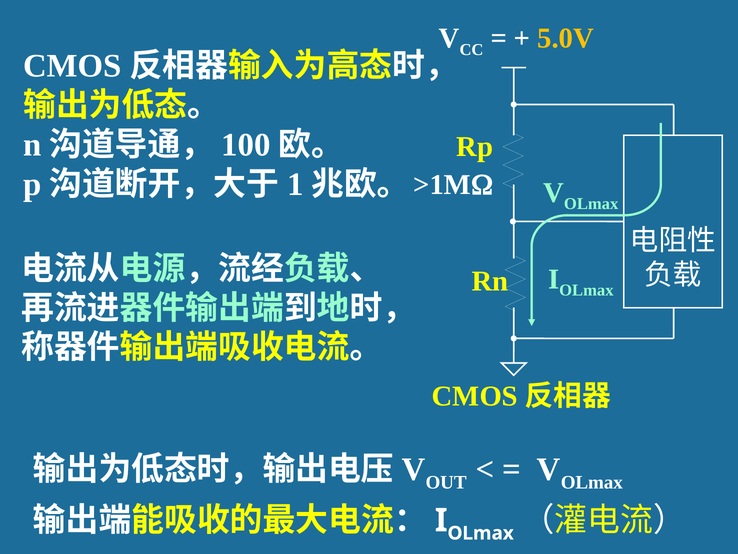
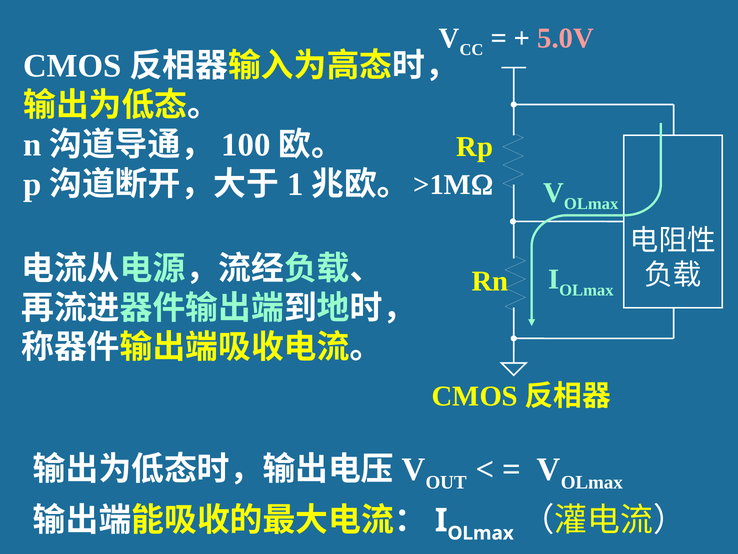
5.0V colour: yellow -> pink
